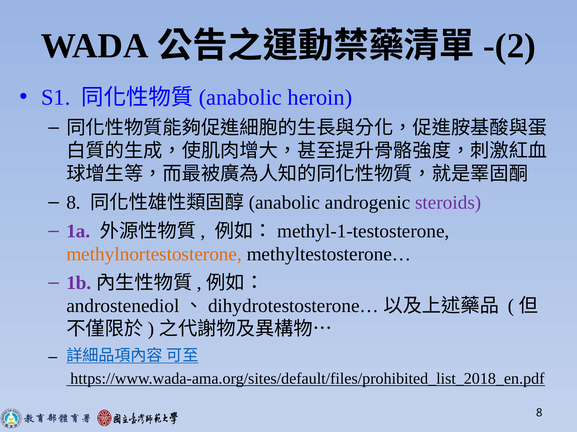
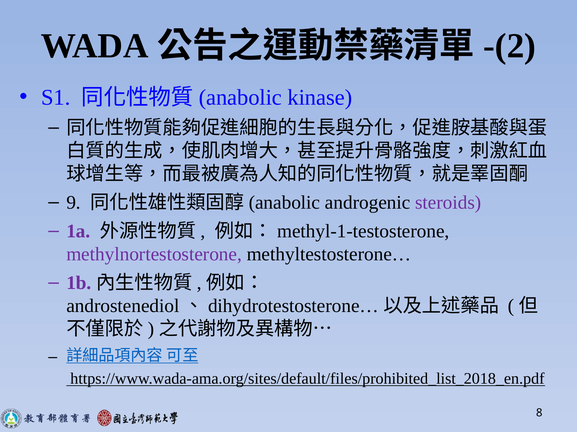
heroin: heroin -> kinase
8 at (74, 203): 8 -> 9
methylnortestosterone colour: orange -> purple
